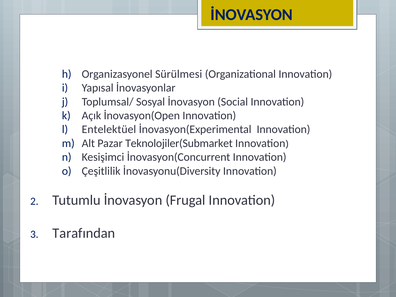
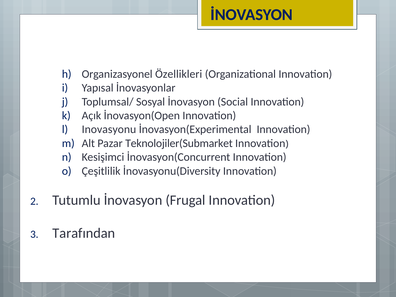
Sürülmesi: Sürülmesi -> Özellikleri
Entelektüel: Entelektüel -> Inovasyonu
